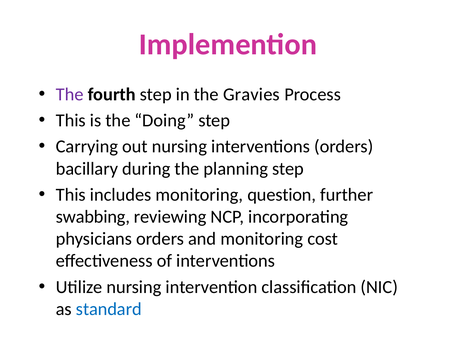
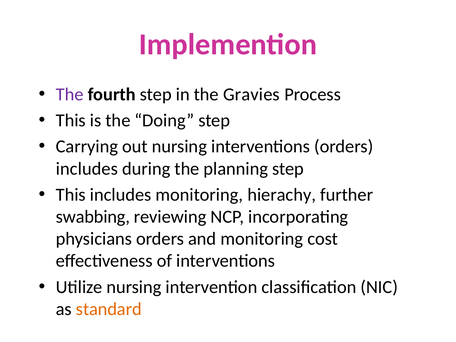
bacillary at (87, 169): bacillary -> includes
question: question -> hierachy
standard colour: blue -> orange
